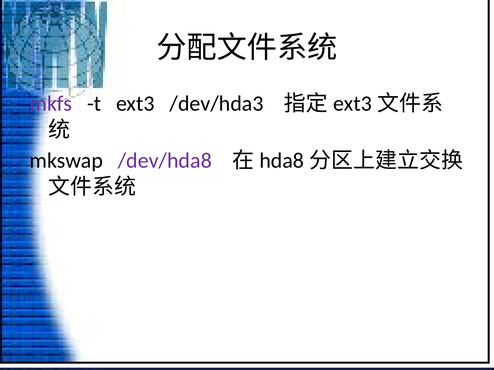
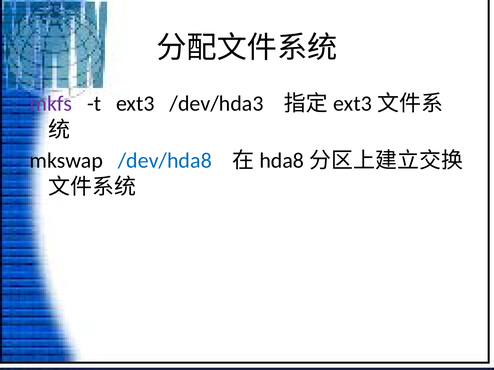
/dev/hda8 colour: purple -> blue
